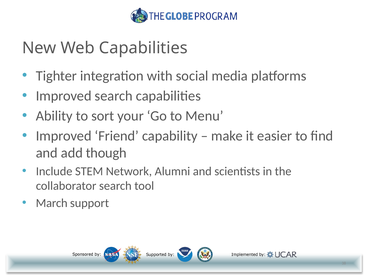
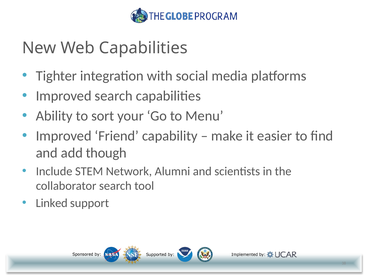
March: March -> Linked
